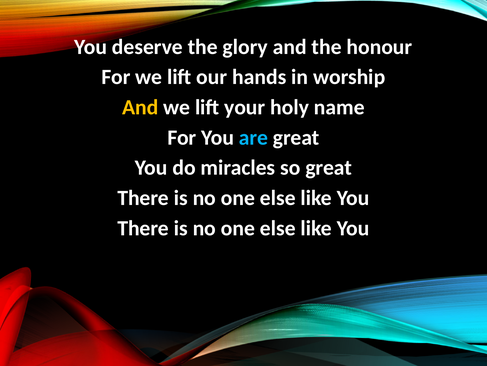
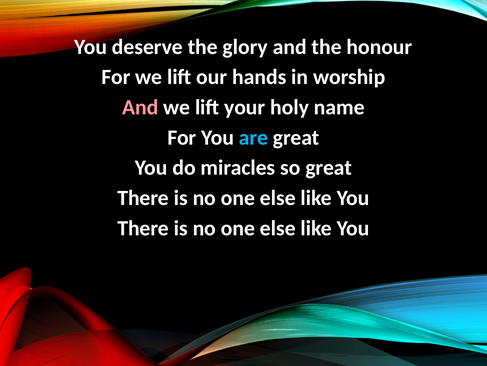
And at (140, 107) colour: yellow -> pink
